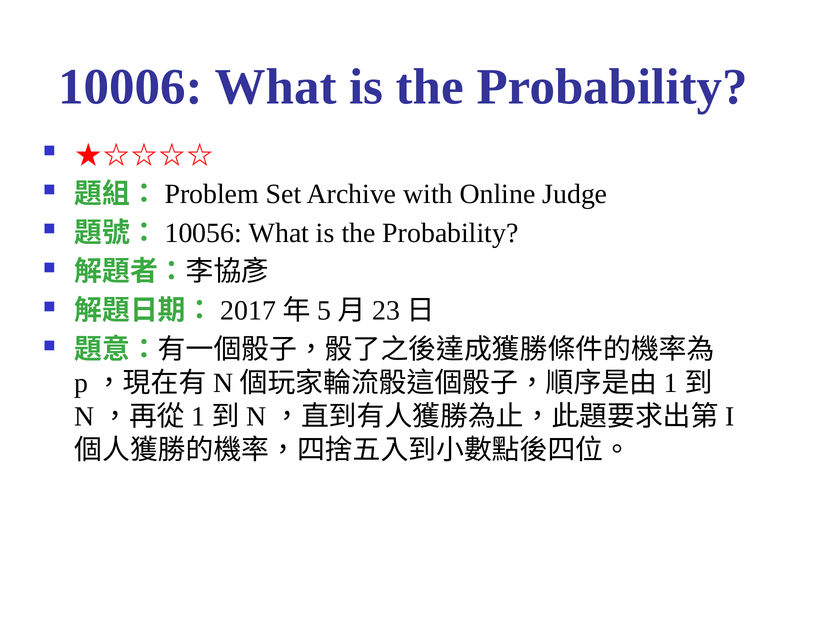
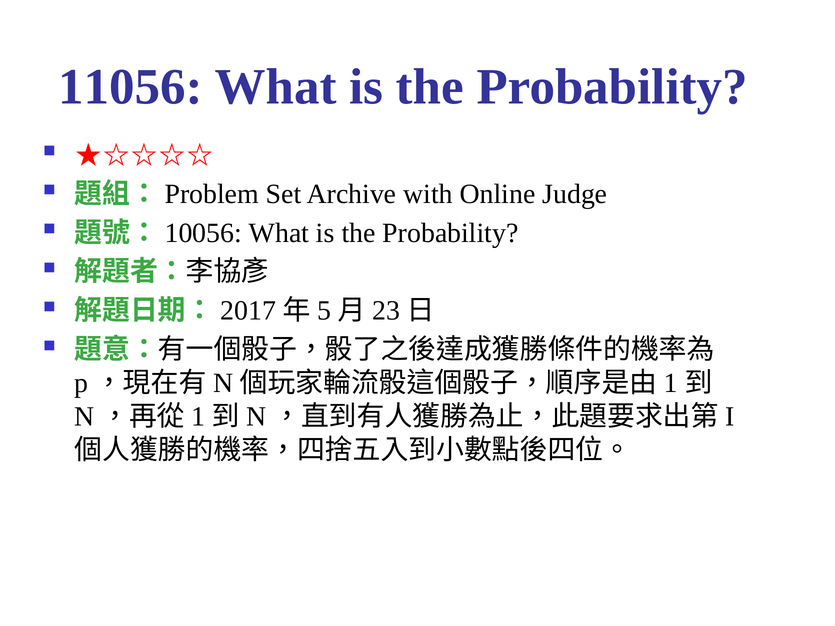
10006: 10006 -> 11056
